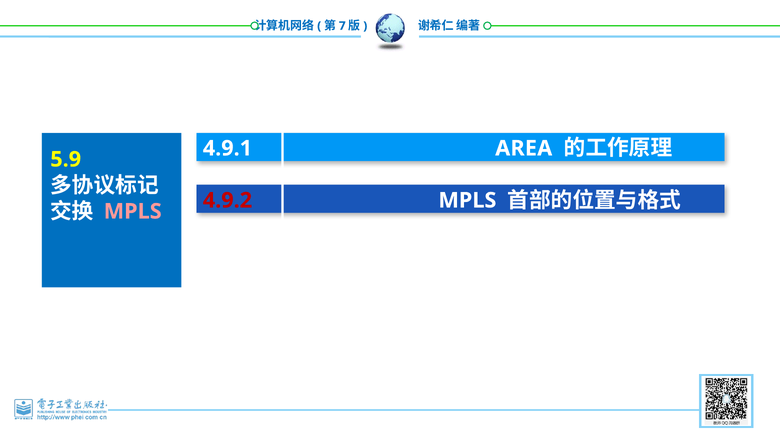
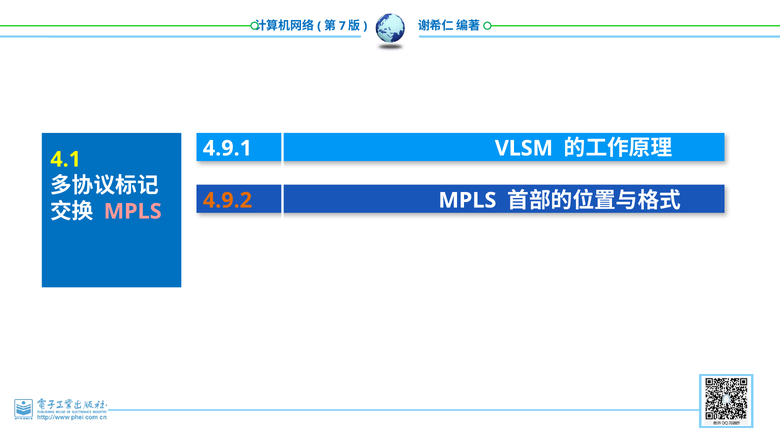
AREA: AREA -> VLSM
5.9: 5.9 -> 4.1
4.9.2 colour: red -> orange
